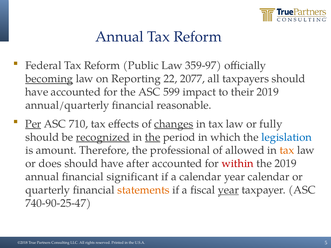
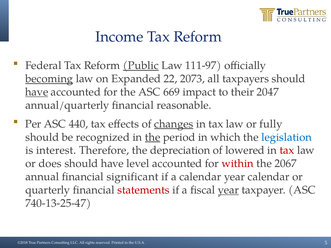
Annual at (119, 37): Annual -> Income
Public underline: none -> present
359-97: 359-97 -> 111-97
Reporting: Reporting -> Expanded
2077: 2077 -> 2073
have at (37, 92) underline: none -> present
599: 599 -> 669
their 2019: 2019 -> 2047
Per underline: present -> none
710: 710 -> 440
recognized underline: present -> none
amount: amount -> interest
professional: professional -> depreciation
allowed: allowed -> lowered
tax at (287, 150) colour: orange -> red
after: after -> level
the 2019: 2019 -> 2067
statements colour: orange -> red
740-90-25-47: 740-90-25-47 -> 740-13-25-47
